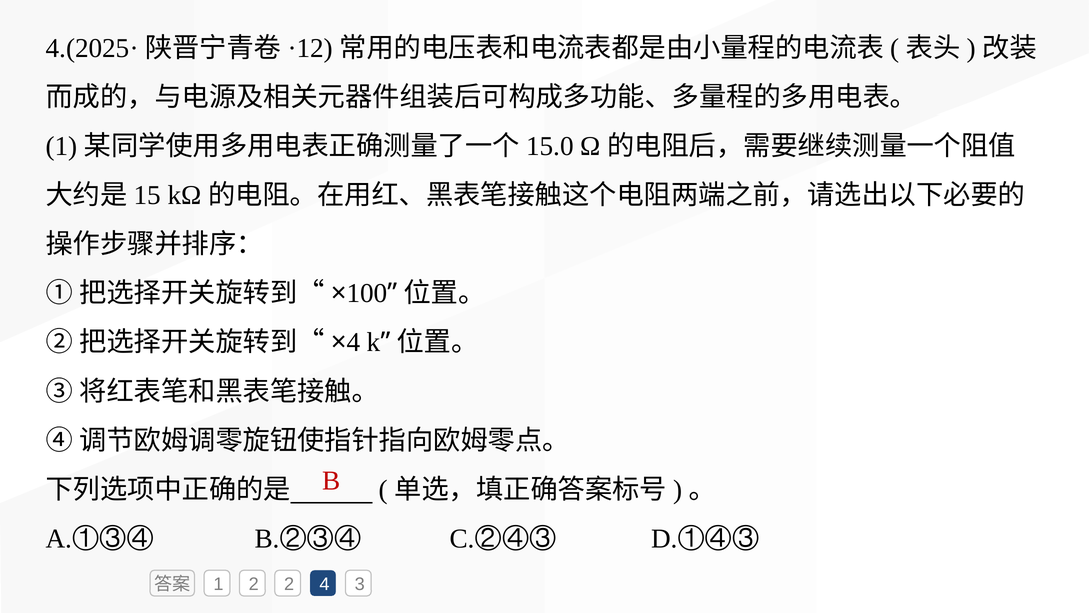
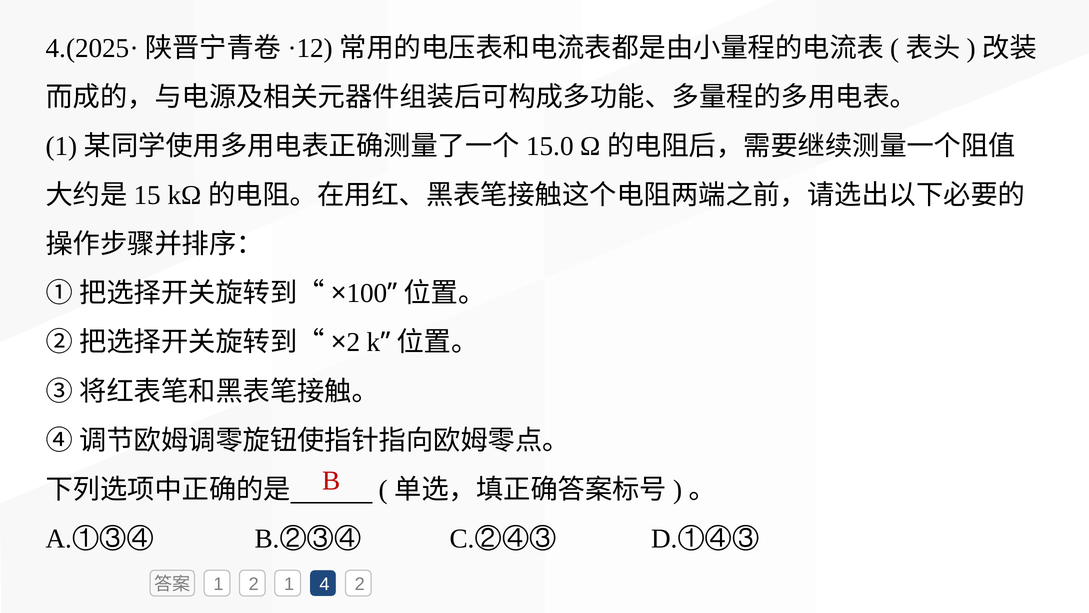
4 at (353, 342): 4 -> 2
2 2: 2 -> 1
4 3: 3 -> 2
